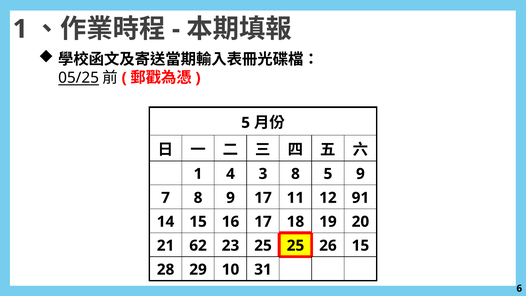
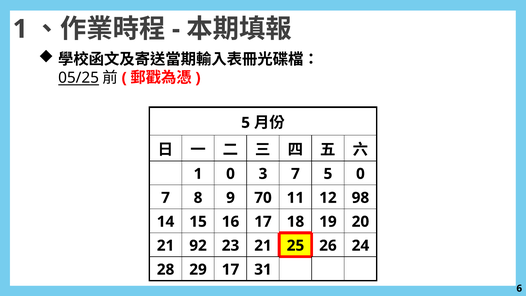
1 4: 4 -> 0
3 8: 8 -> 7
5 9: 9 -> 0
9 17: 17 -> 70
91: 91 -> 98
62: 62 -> 92
23 25: 25 -> 21
26 15: 15 -> 24
29 10: 10 -> 17
